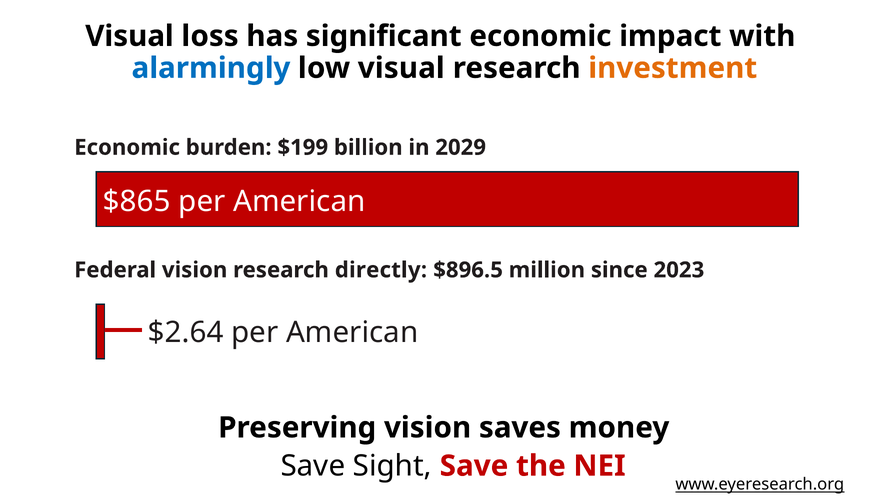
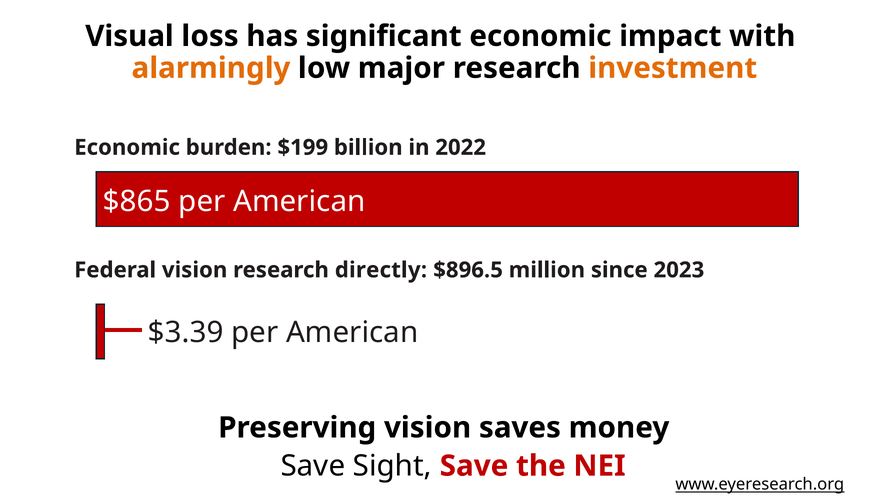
alarmingly colour: blue -> orange
low visual: visual -> major
2029: 2029 -> 2022
$2.64: $2.64 -> $3.39
